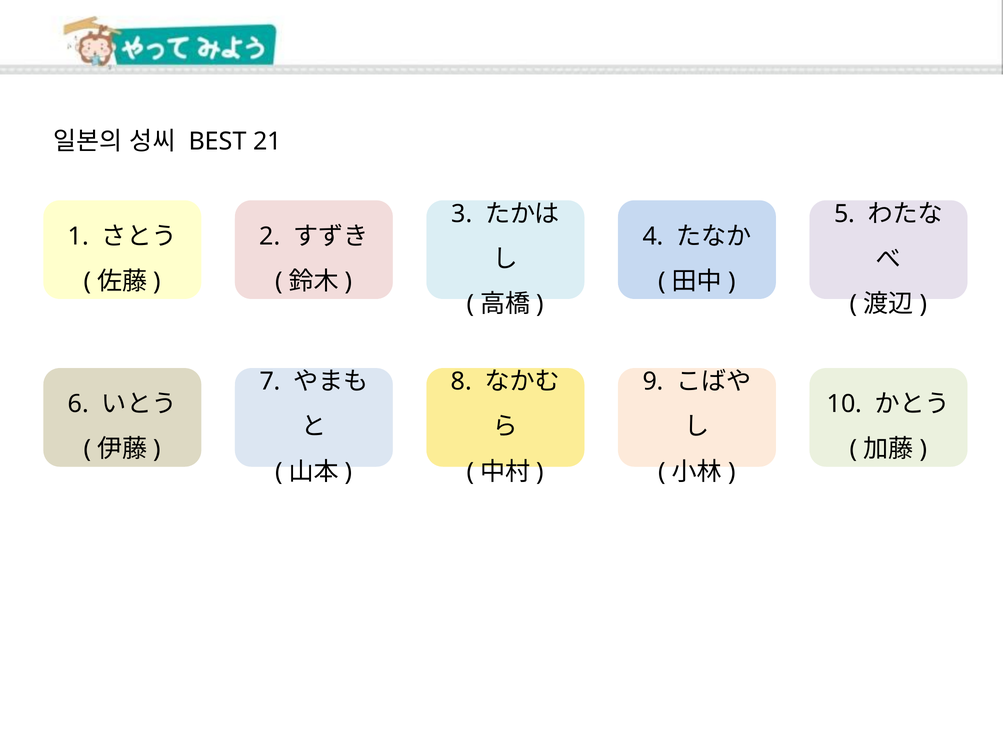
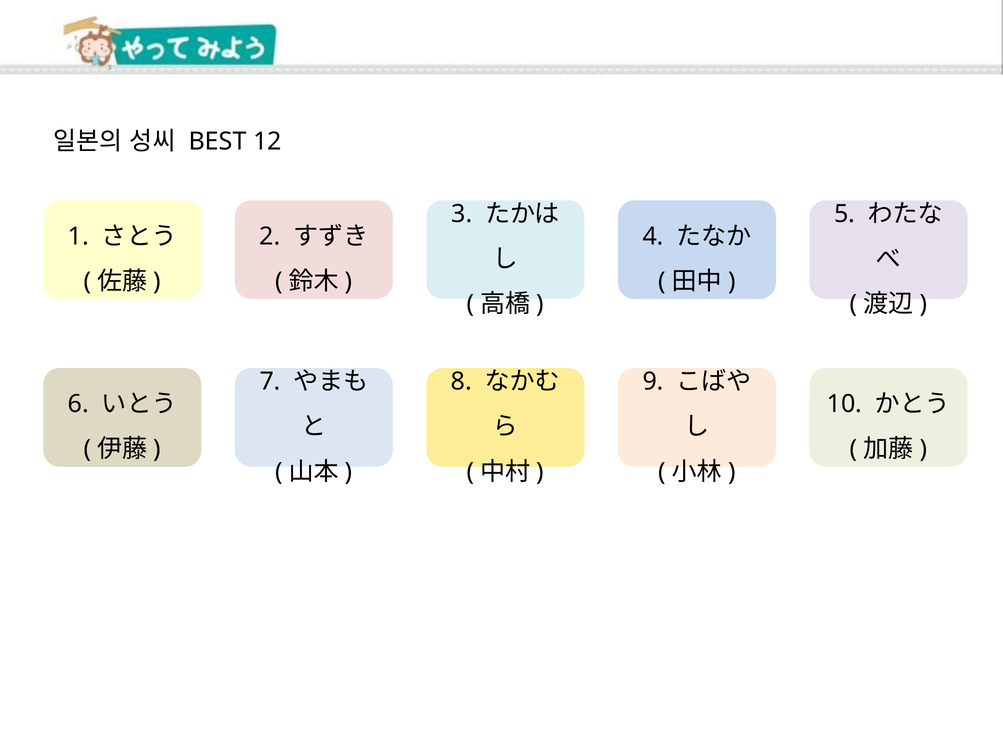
21: 21 -> 12
